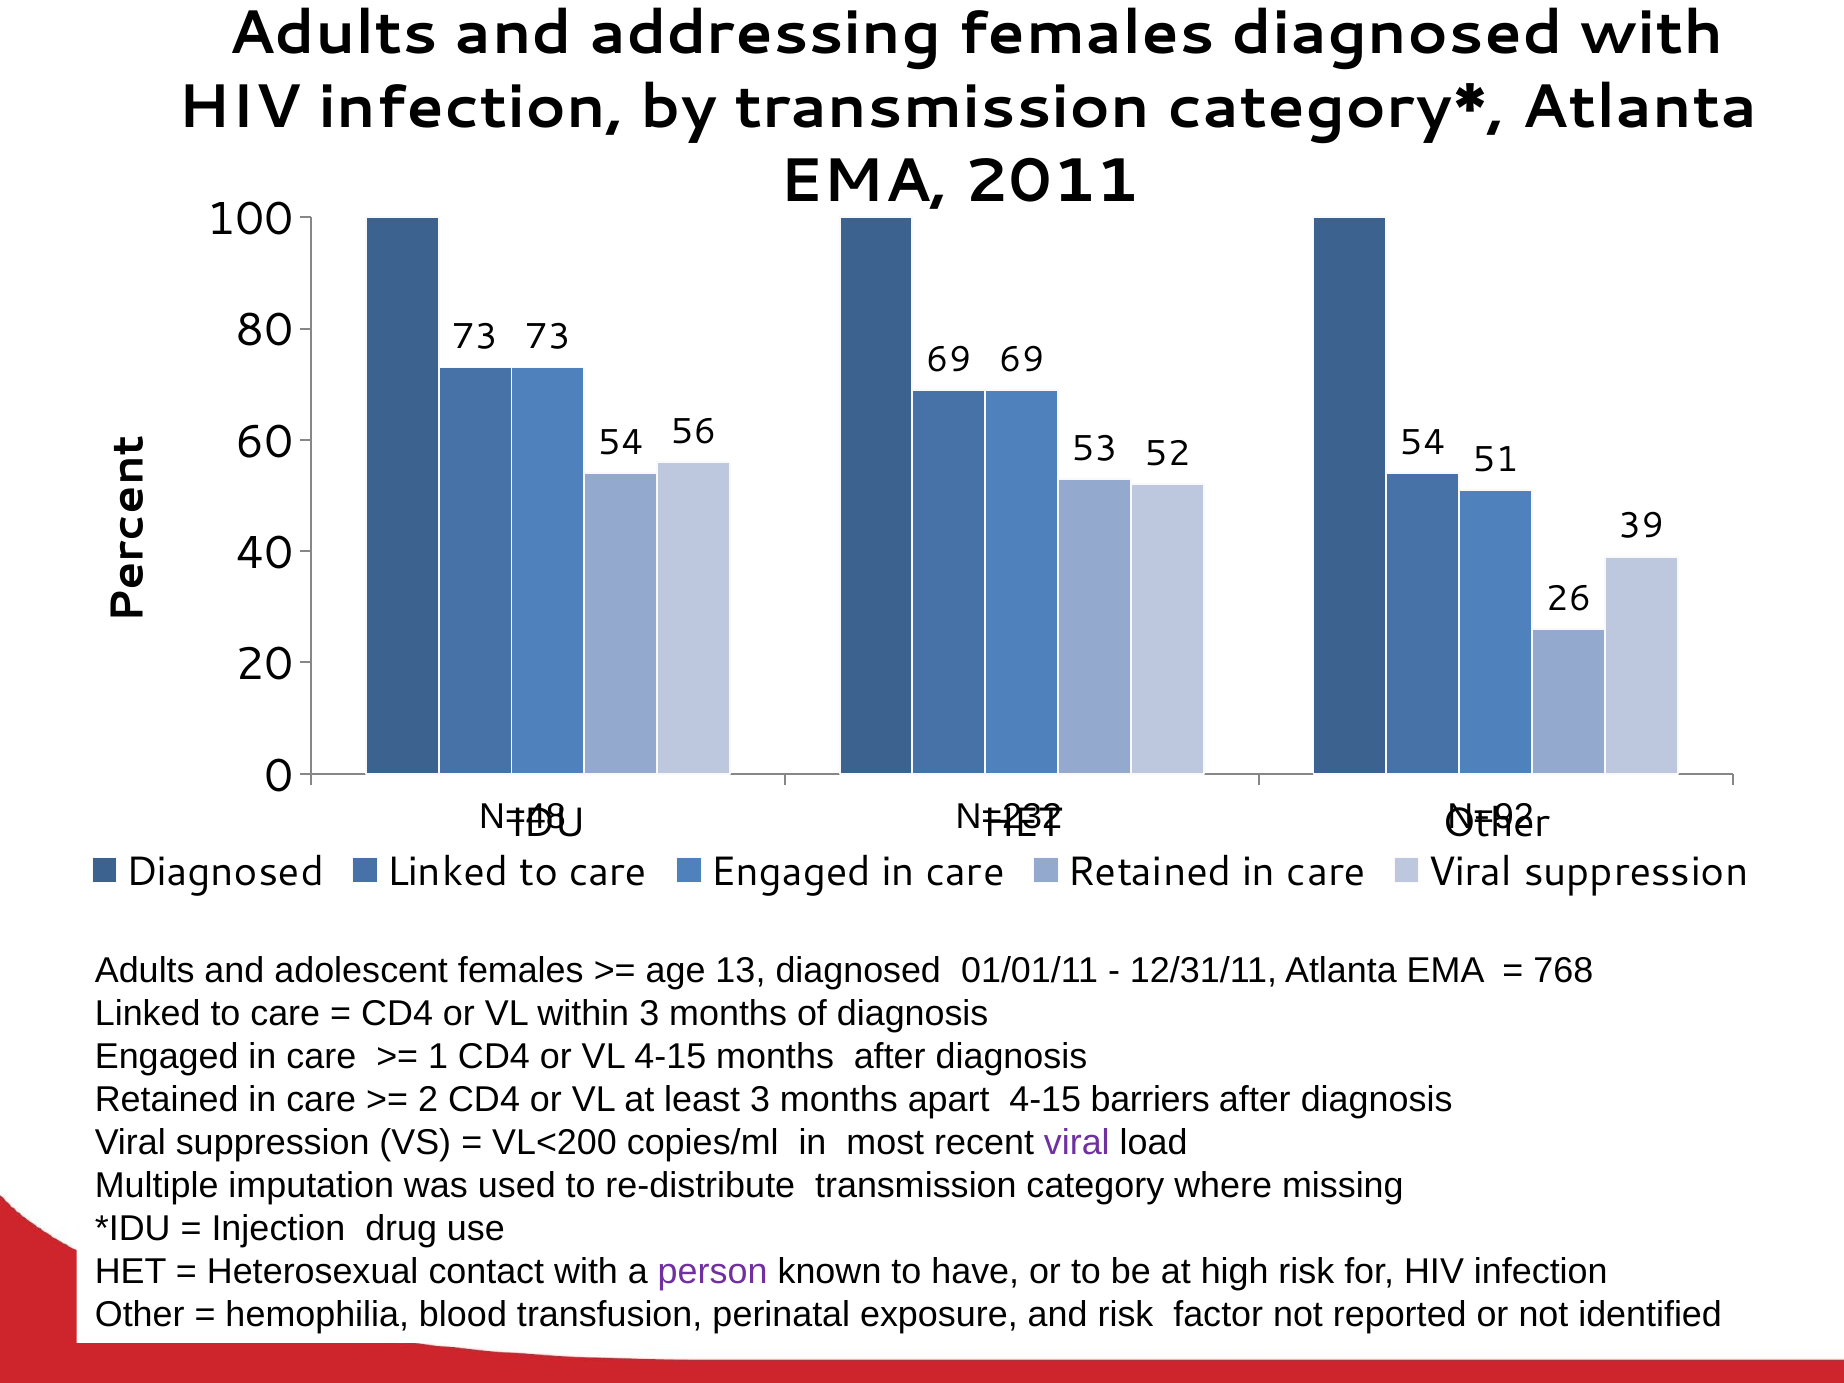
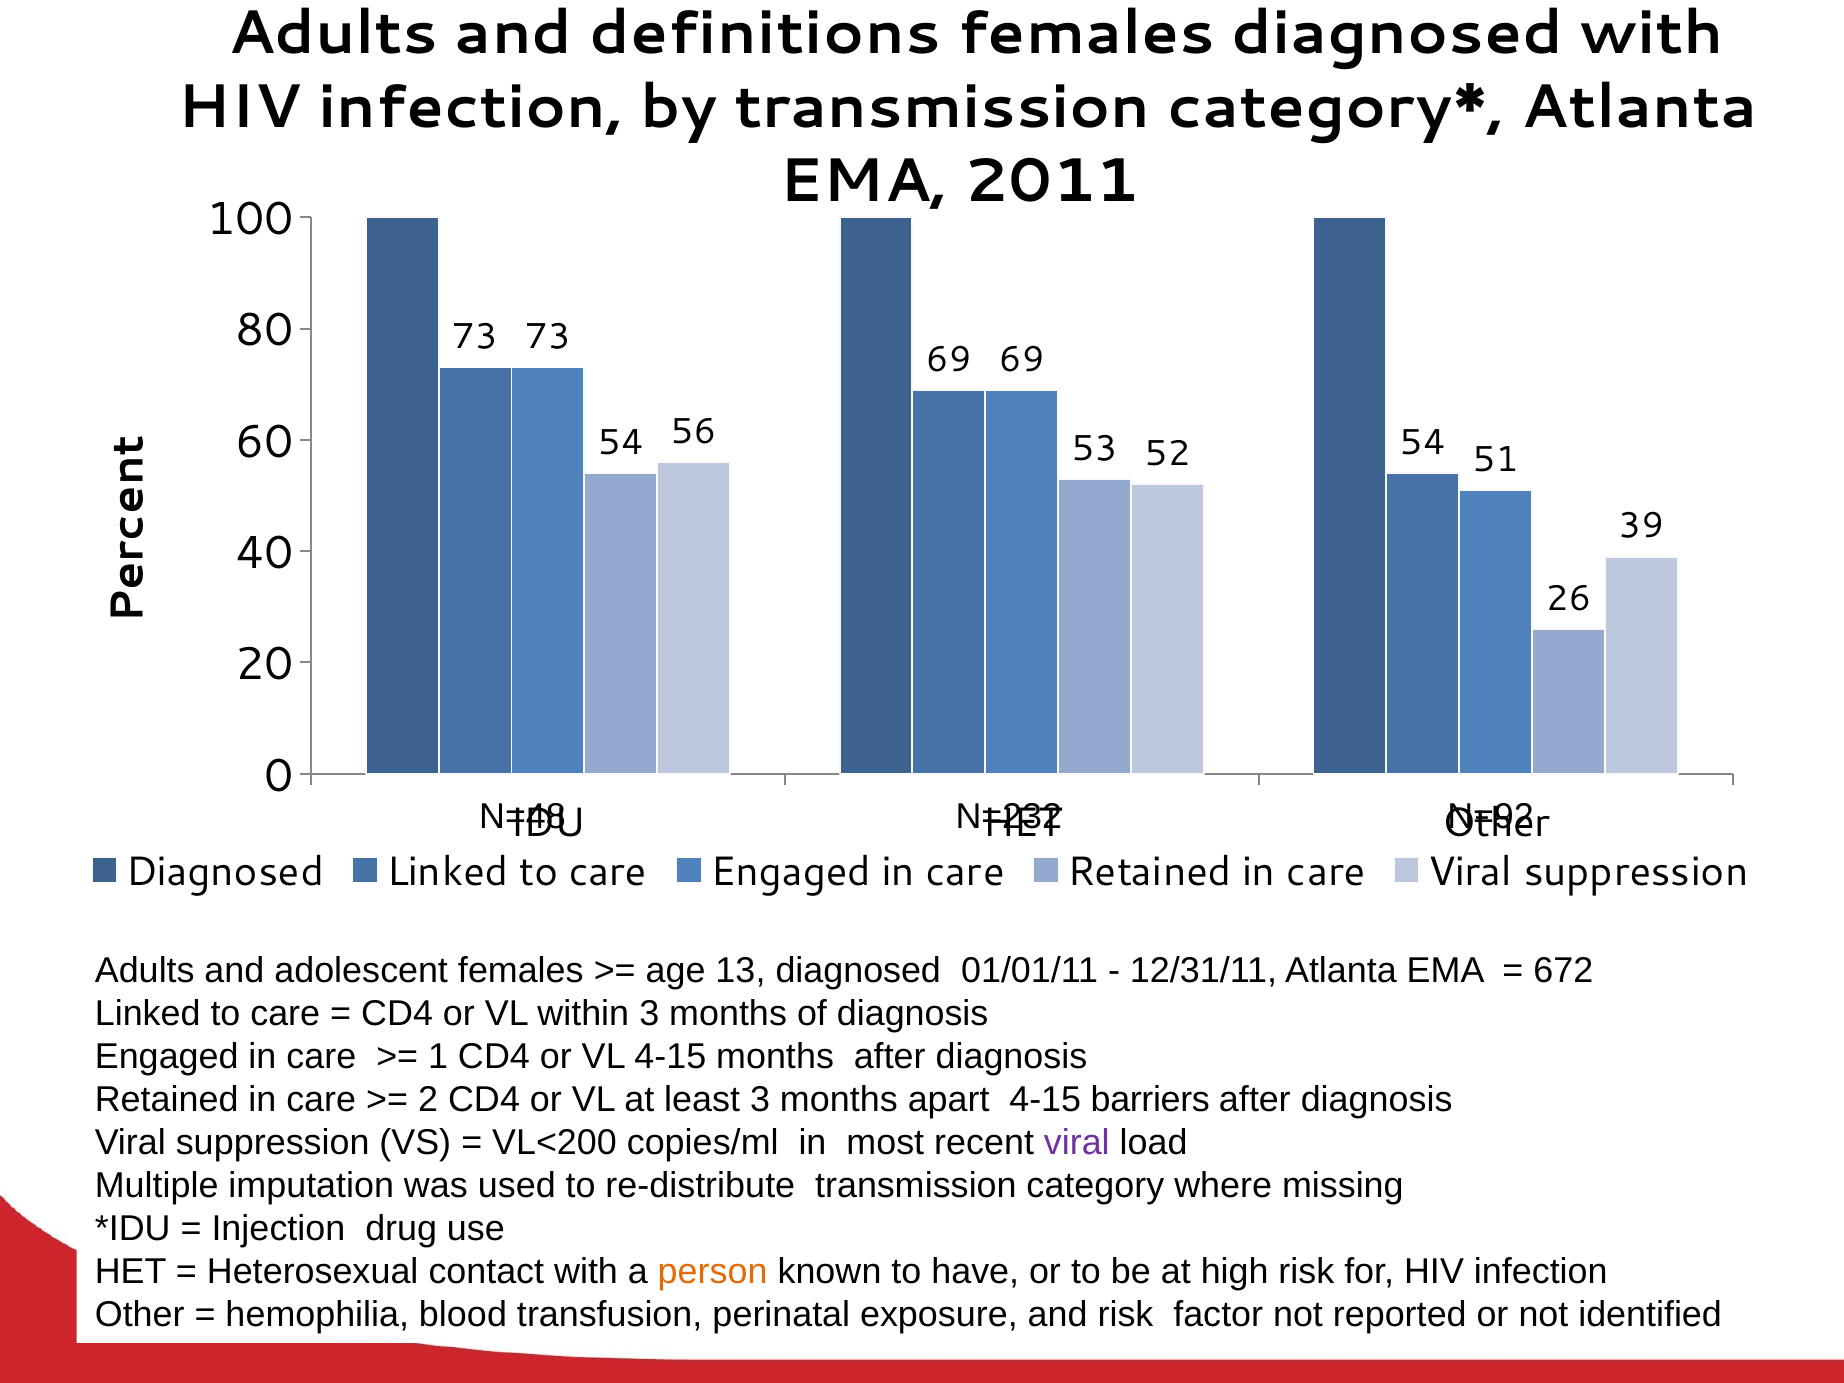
addressing: addressing -> definitions
768: 768 -> 672
person colour: purple -> orange
